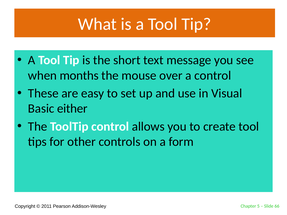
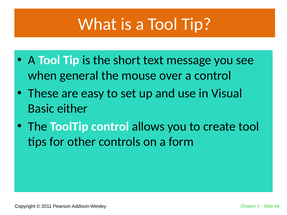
months: months -> general
